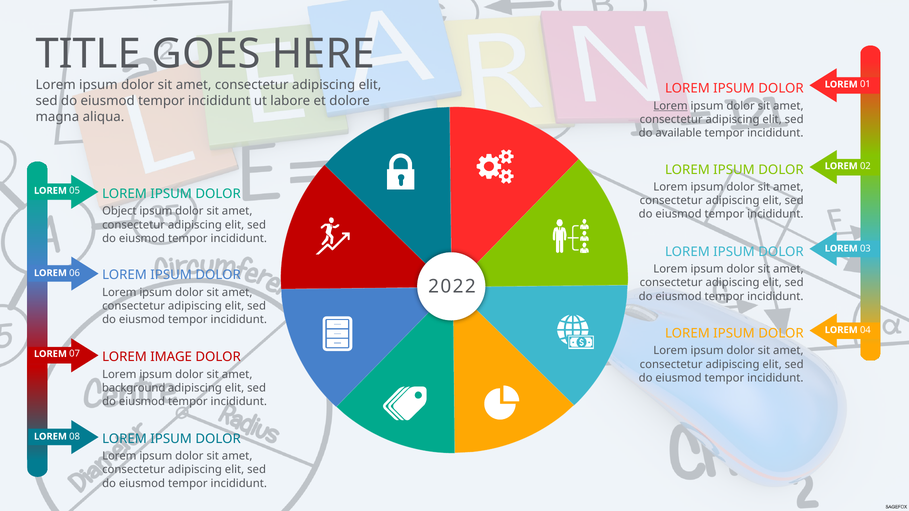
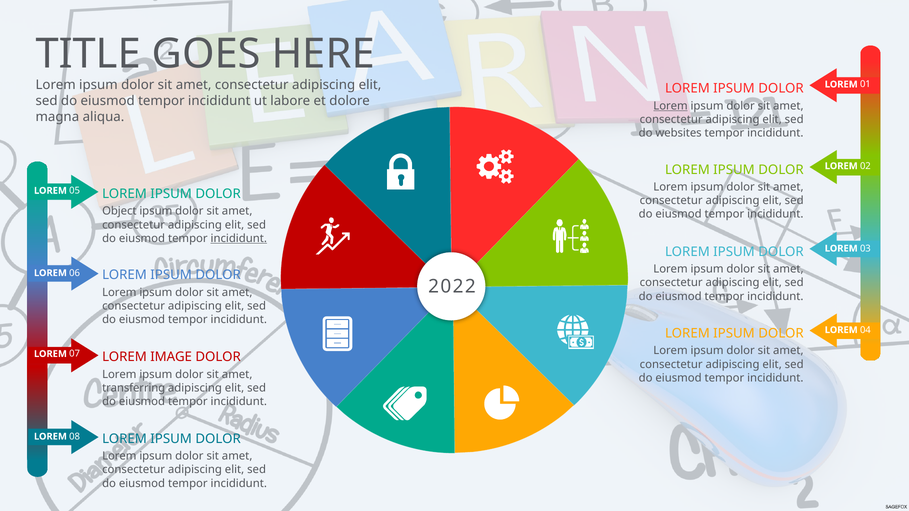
available: available -> websites
incididunt at (239, 239) underline: none -> present
background: background -> transferring
